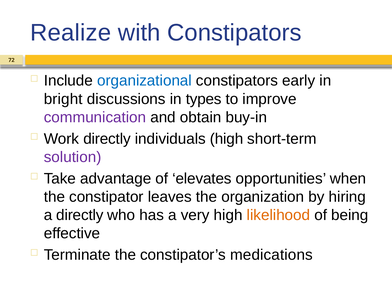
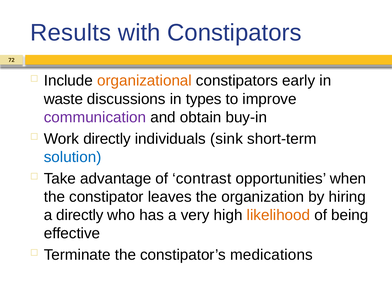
Realize: Realize -> Results
organizational colour: blue -> orange
bright: bright -> waste
individuals high: high -> sink
solution colour: purple -> blue
elevates: elevates -> contrast
